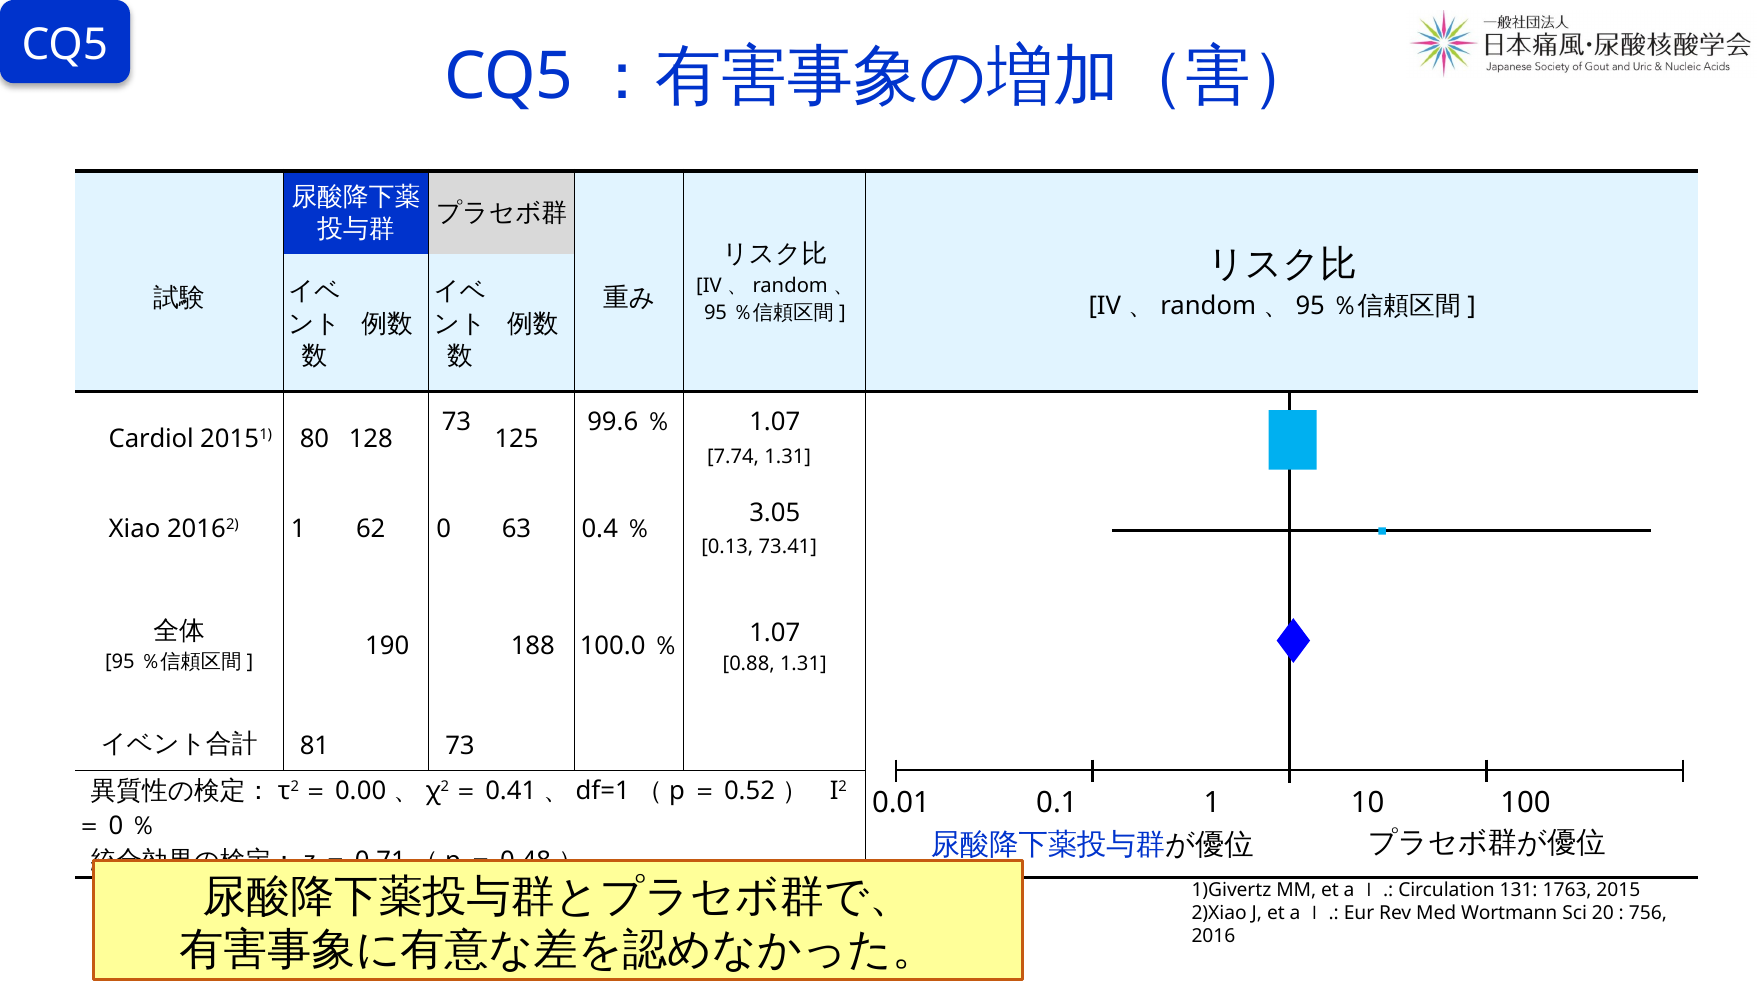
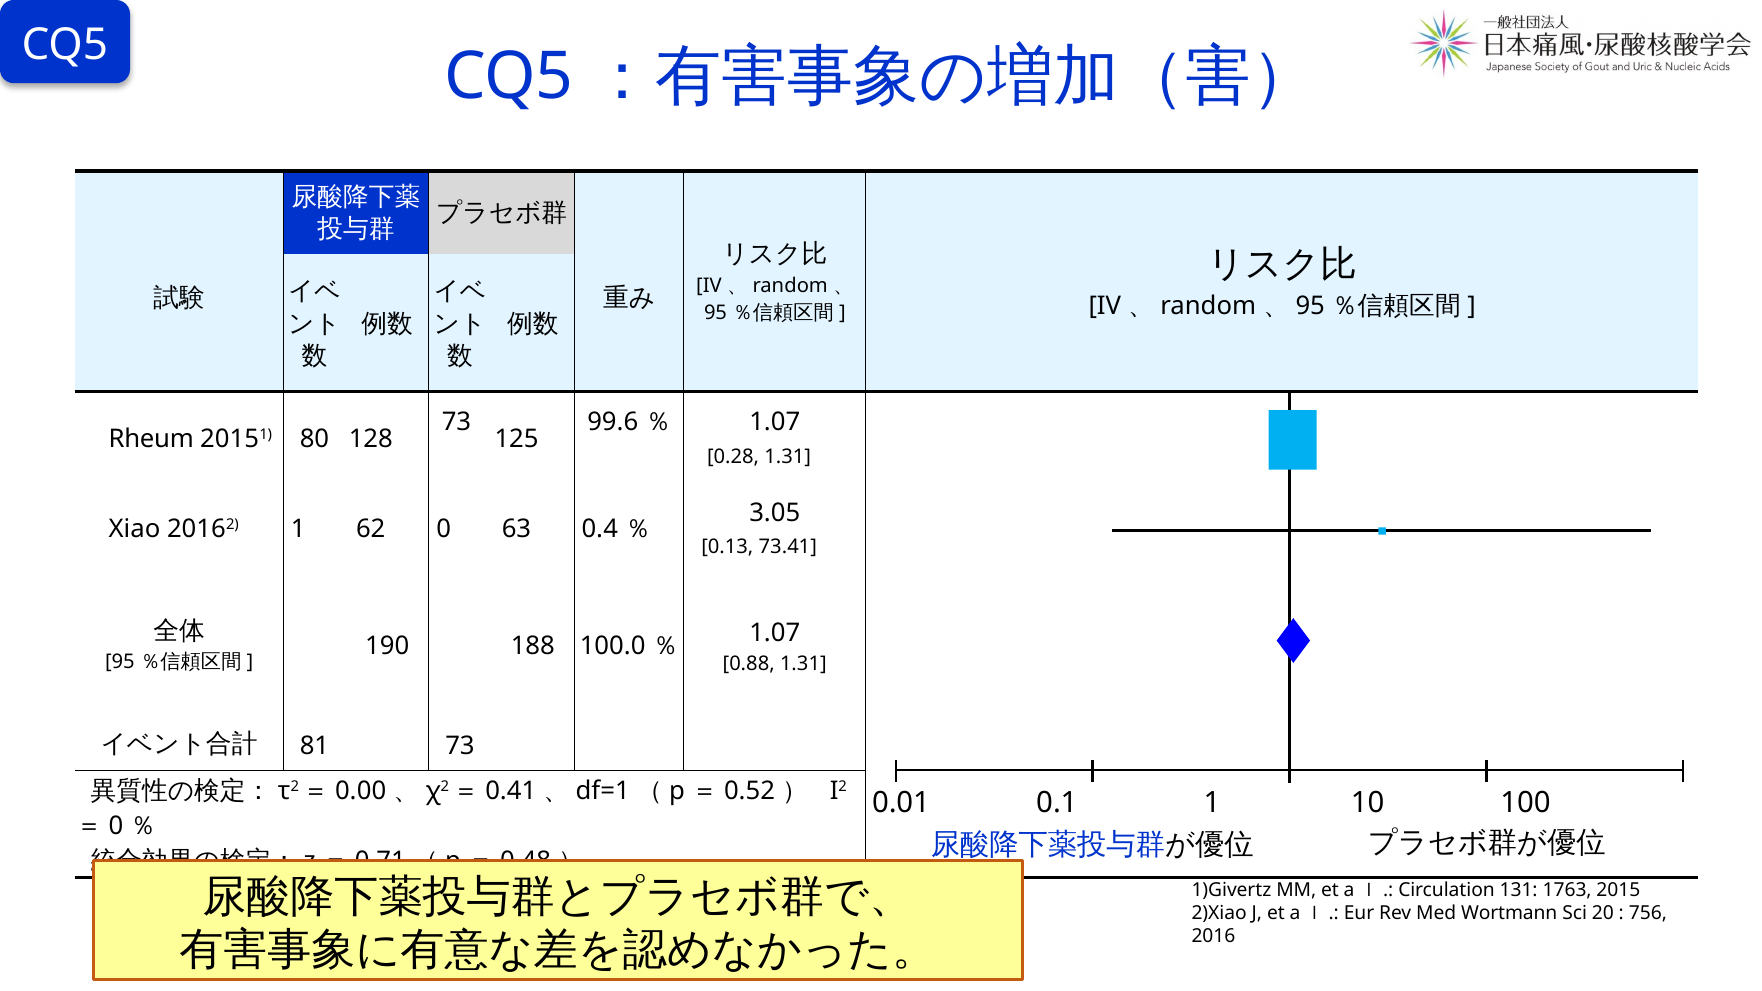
Cardiol: Cardiol -> Rheum
7.74: 7.74 -> 0.28
